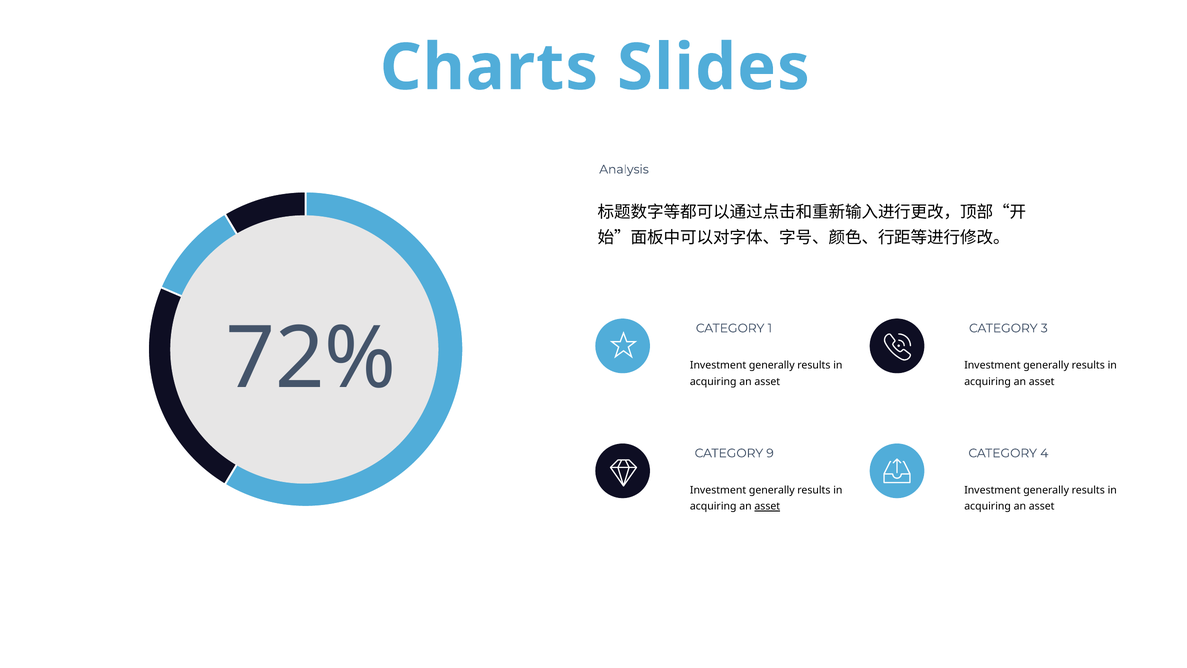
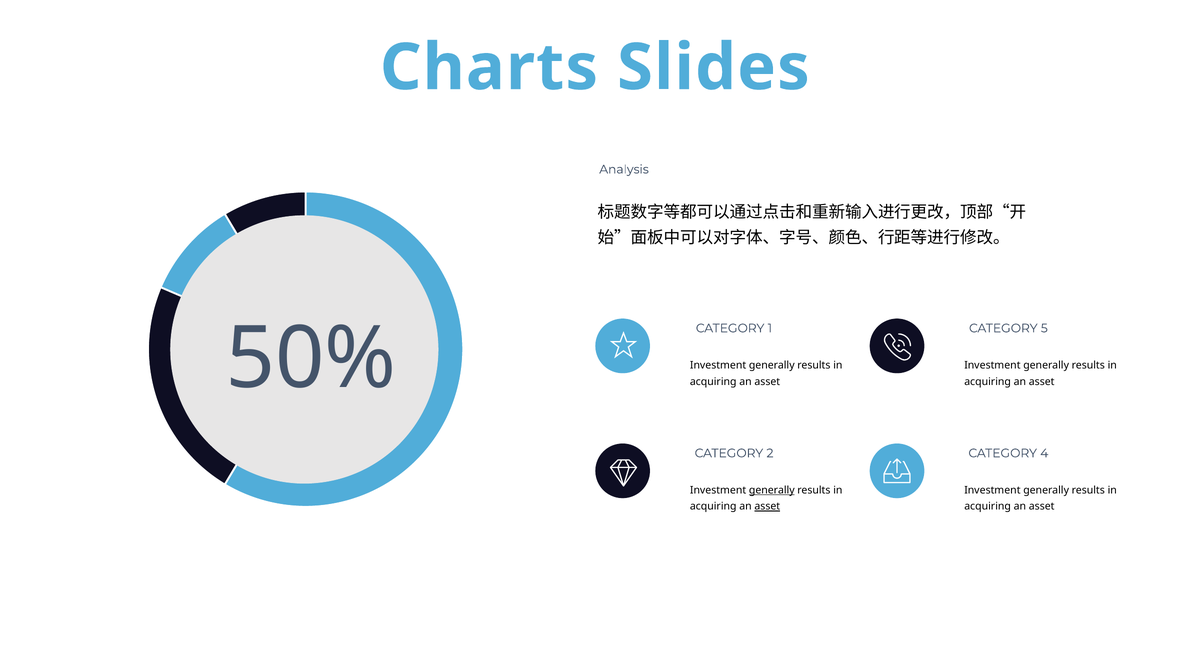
3: 3 -> 5
72%: 72% -> 50%
9: 9 -> 2
generally at (772, 490) underline: none -> present
